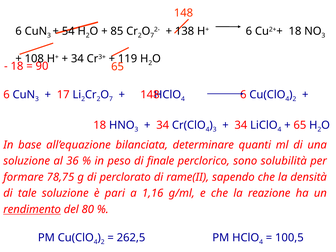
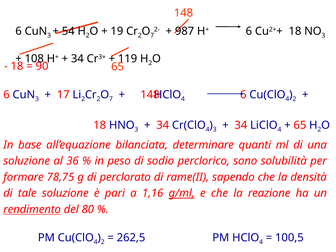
138: 138 -> 987
85: 85 -> 19
finale: finale -> sodio
g/ml underline: none -> present
